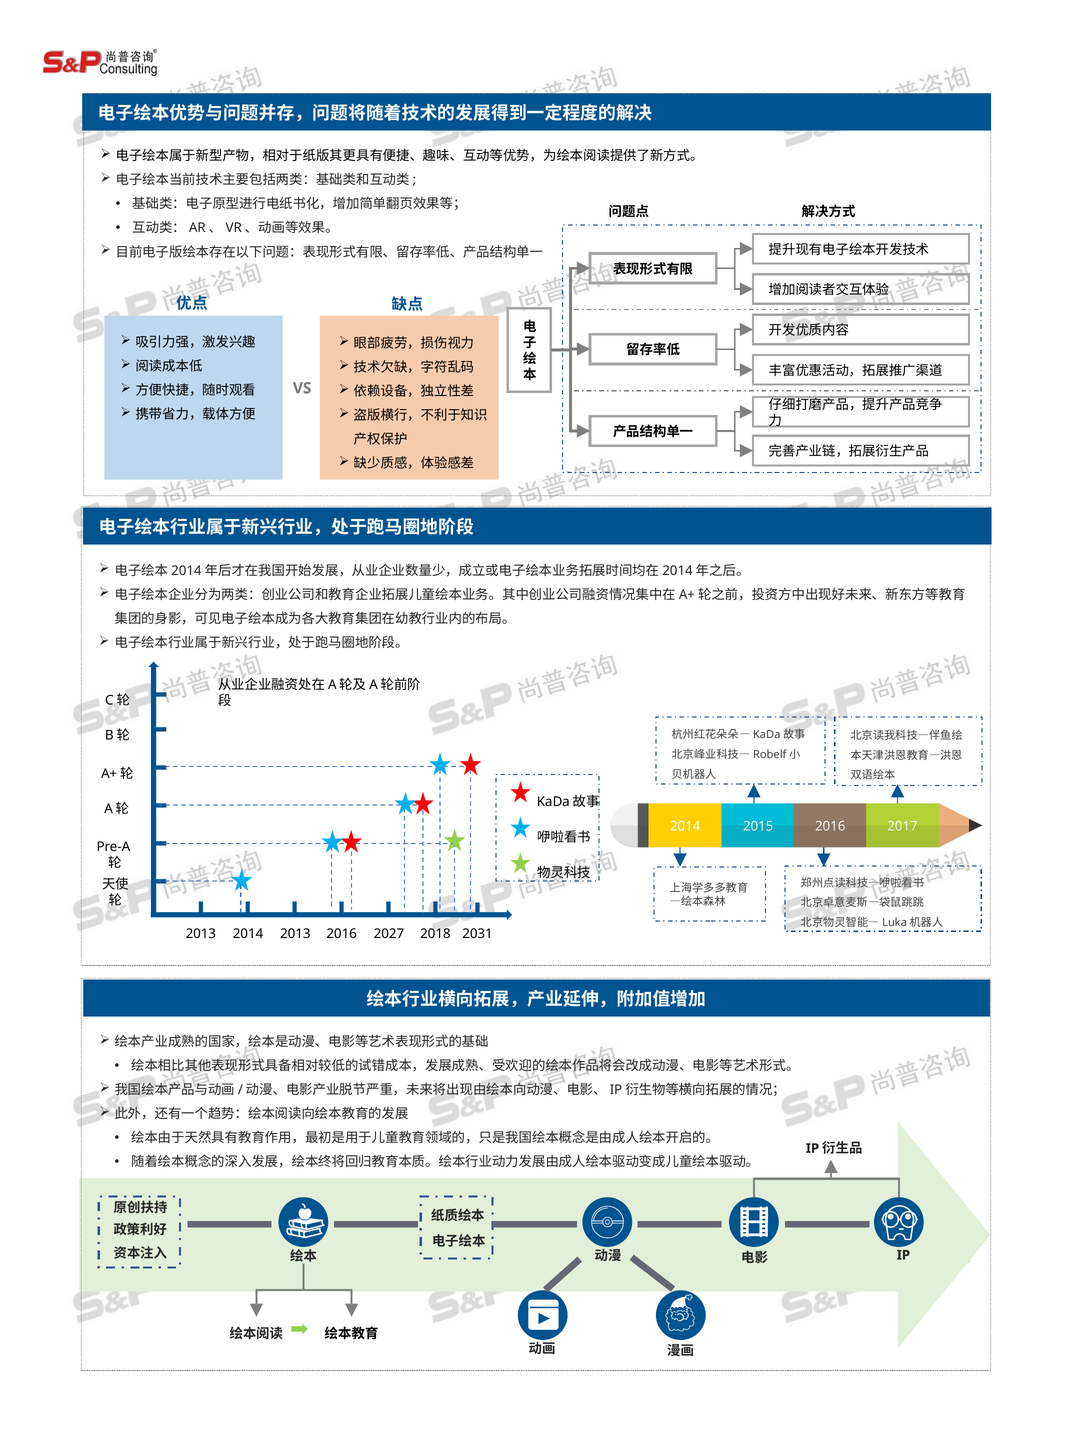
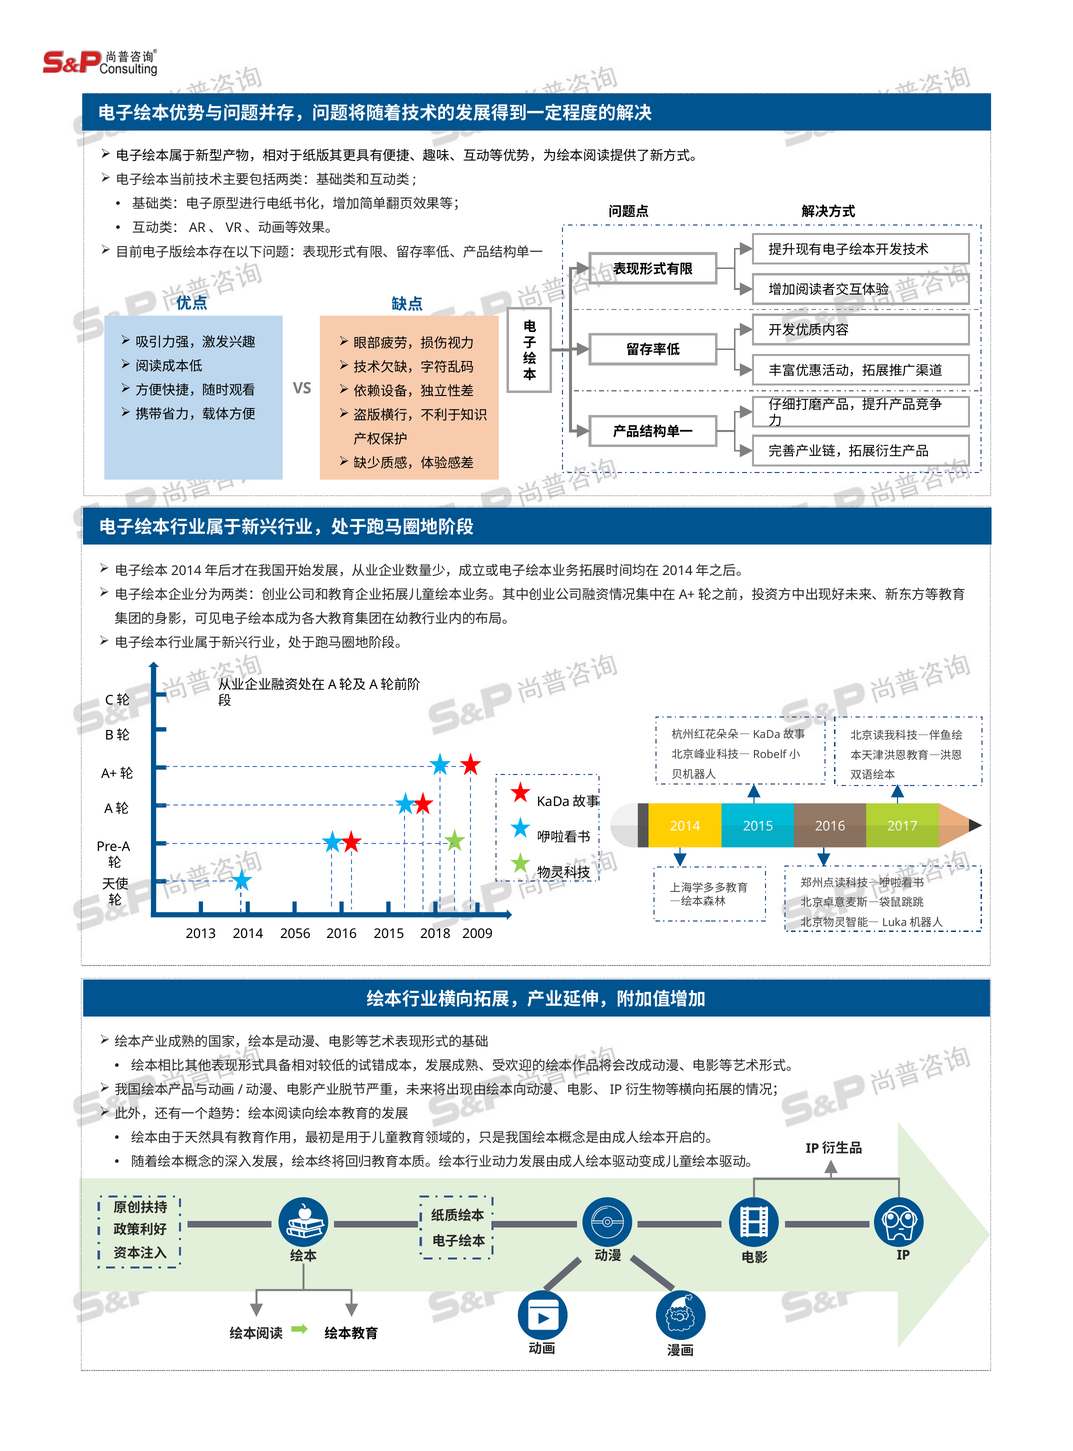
2014 2013: 2013 -> 2056
2016 2027: 2027 -> 2015
2031: 2031 -> 2009
